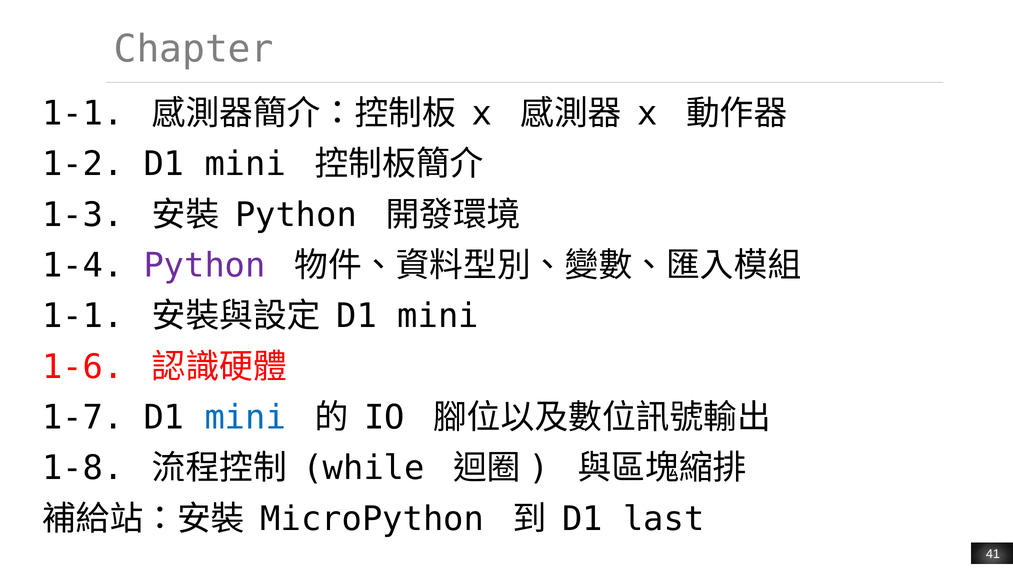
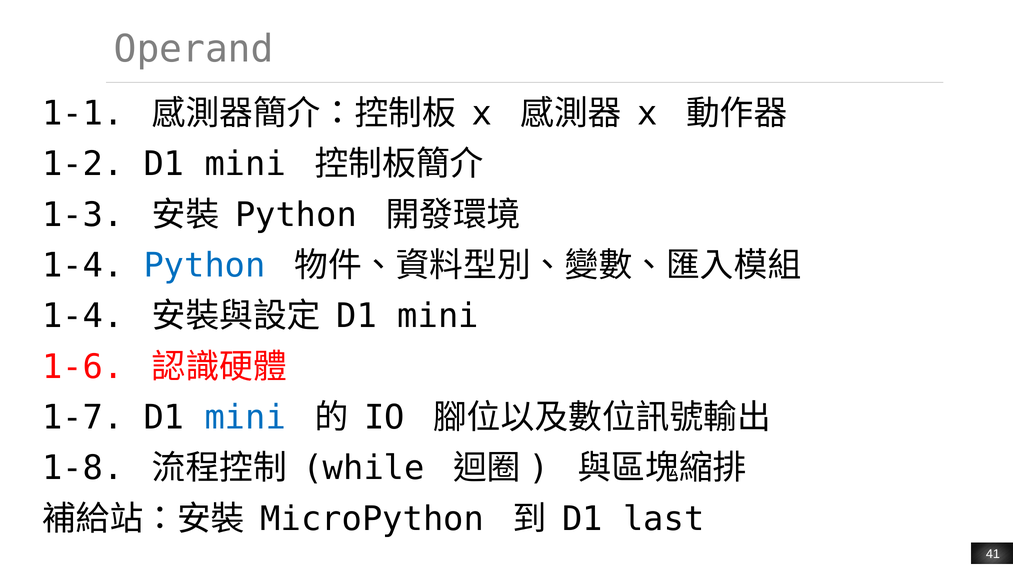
Chapter: Chapter -> Operand
Python at (205, 265) colour: purple -> blue
1-1 at (83, 316): 1-1 -> 1-4
